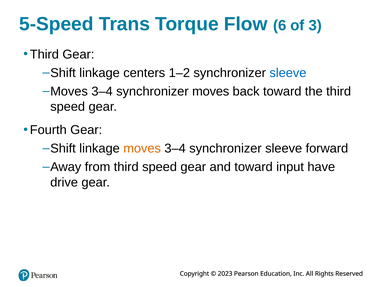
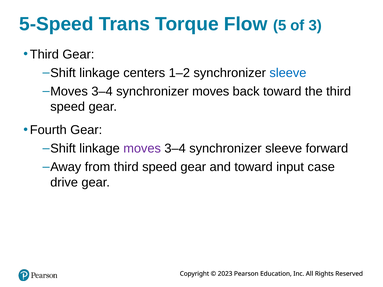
6: 6 -> 5
moves at (142, 149) colour: orange -> purple
have: have -> case
